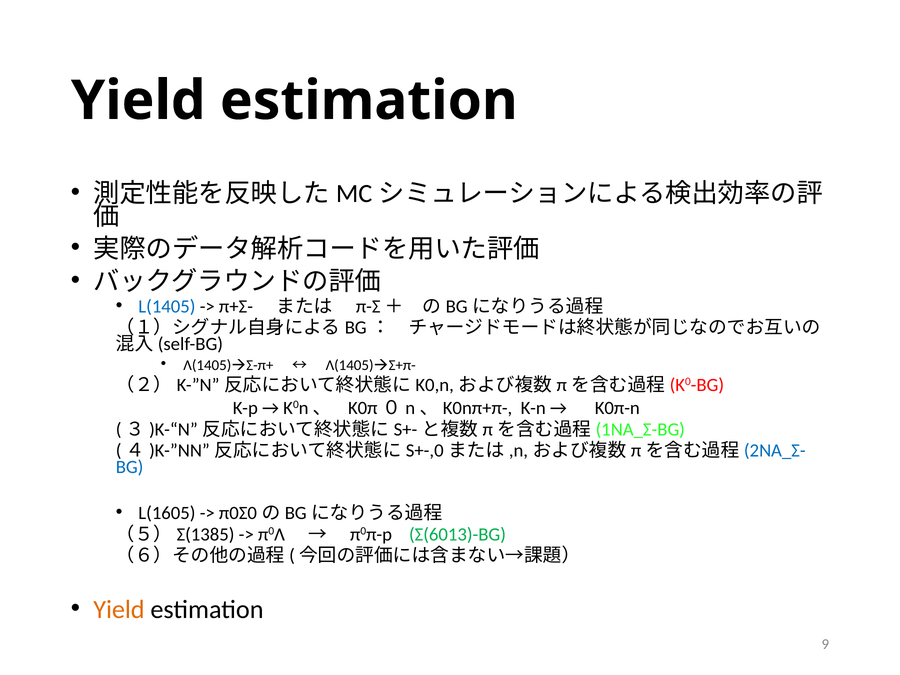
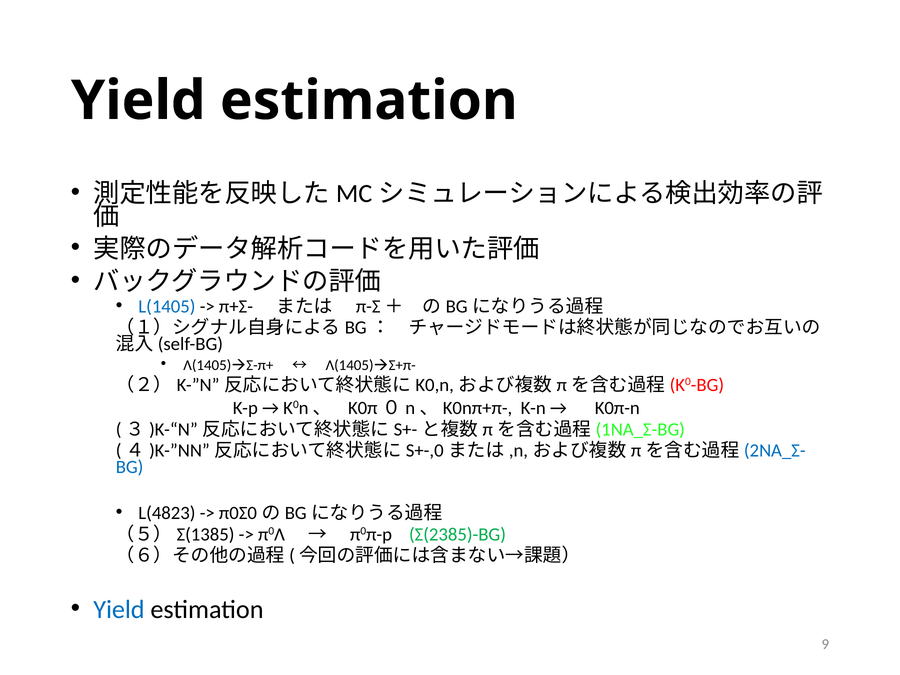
L(1605: L(1605 -> L(4823
Σ(6013)-BG: Σ(6013)-BG -> Σ(2385)-BG
Yield at (119, 610) colour: orange -> blue
